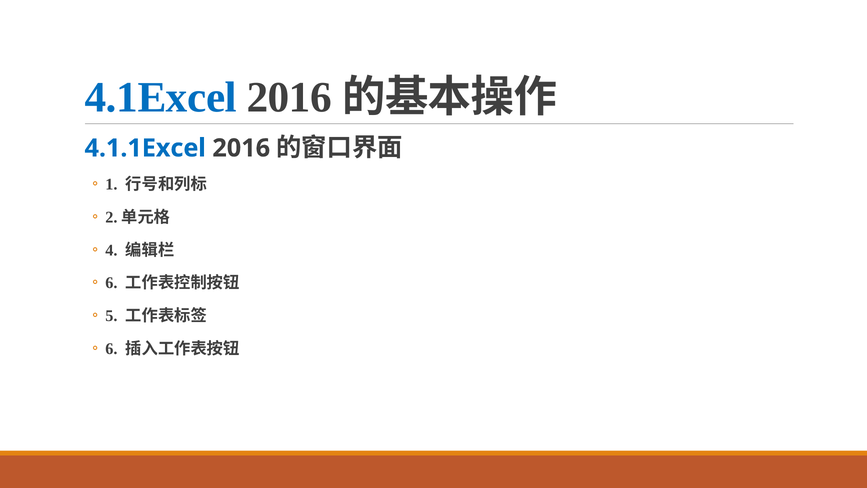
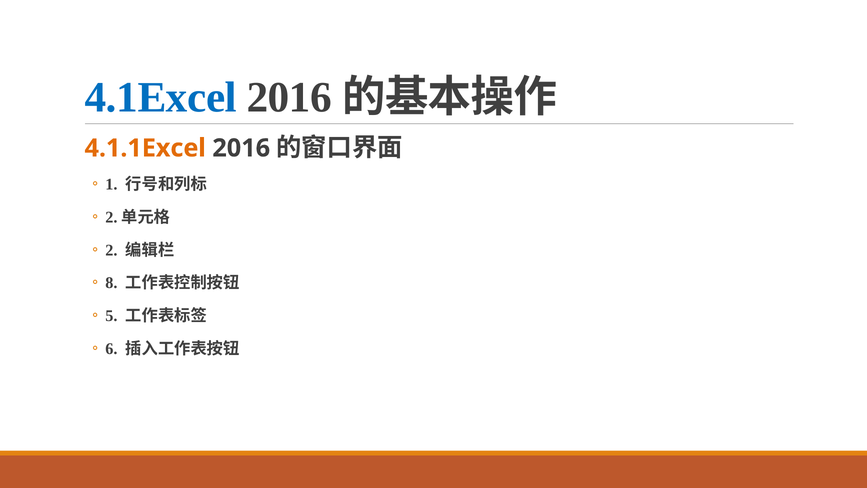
4.1.1Excel colour: blue -> orange
4: 4 -> 2
6 at (111, 283): 6 -> 8
